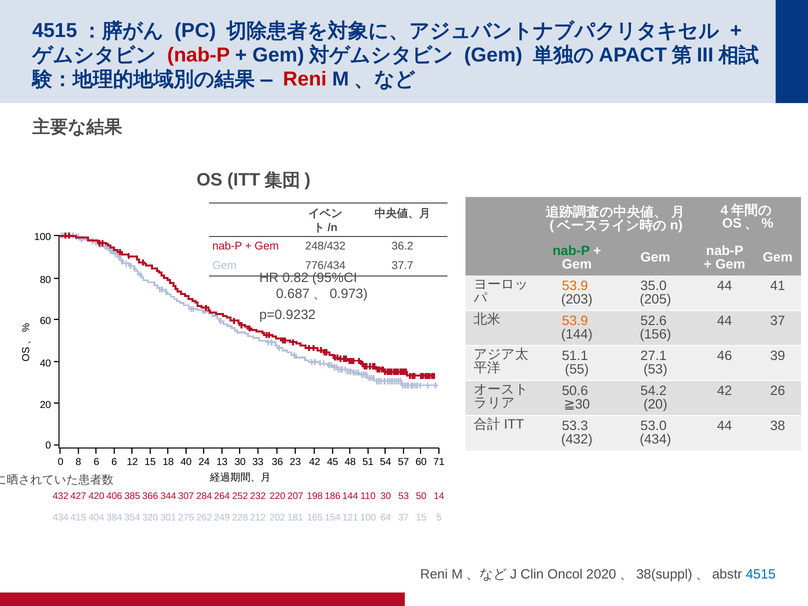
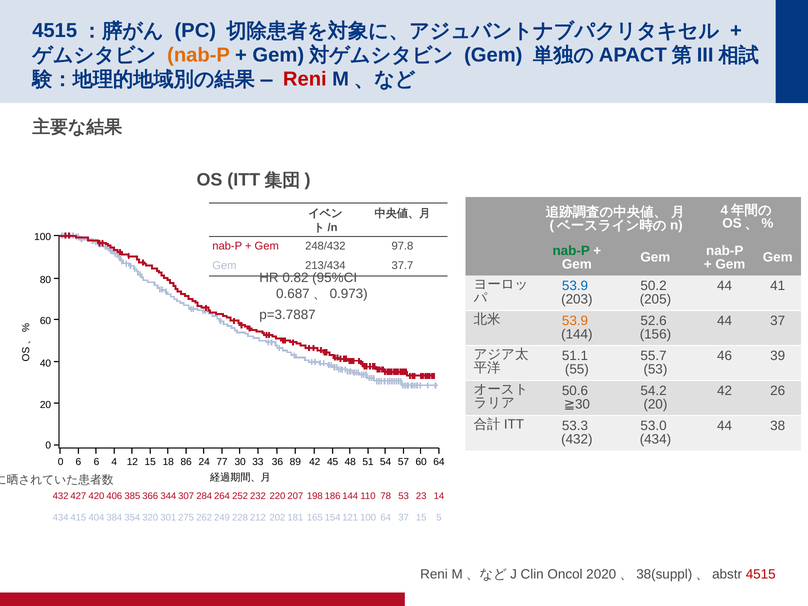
nab-P at (199, 55) colour: red -> orange
36.2: 36.2 -> 97.8
776/434: 776/434 -> 213/434
53.9 at (575, 286) colour: orange -> blue
35.0: 35.0 -> 50.2
p=0.9232: p=0.9232 -> p=3.7887
27.1: 27.1 -> 55.7
0 8: 8 -> 6
6 6: 6 -> 4
18 40: 40 -> 86
13: 13 -> 77
23: 23 -> 89
60 71: 71 -> 64
30 at (386, 496): 30 -> 78
50: 50 -> 23
4515 colour: blue -> red
